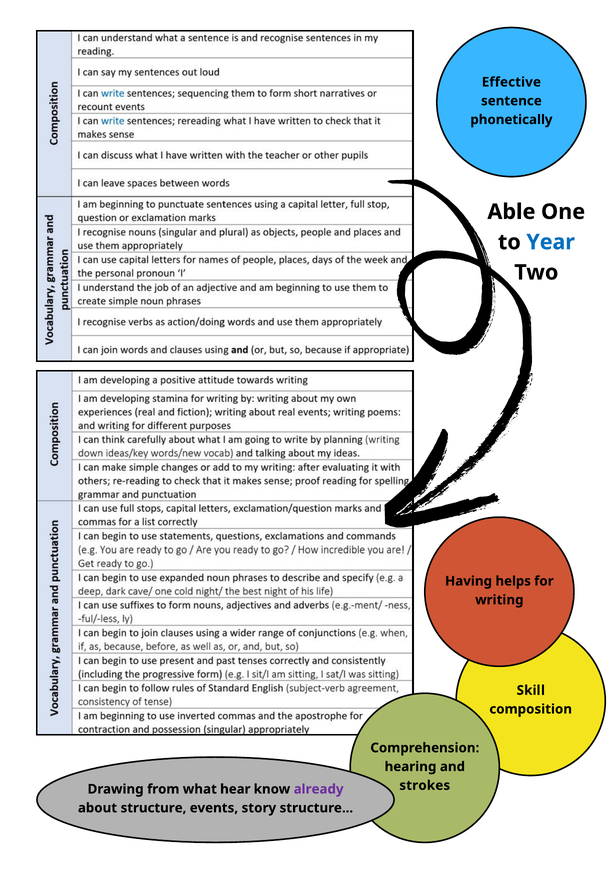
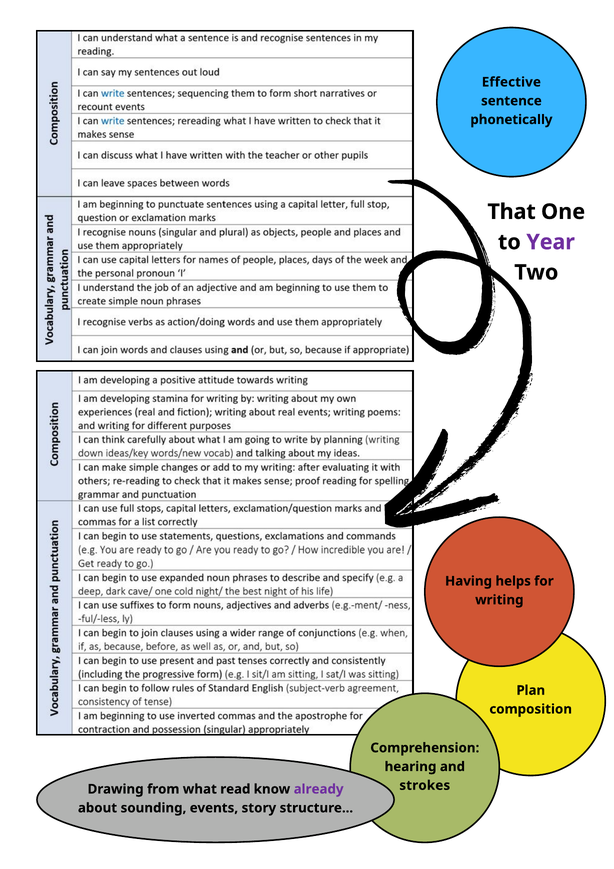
Able: Able -> That
Year colour: blue -> purple
Skill: Skill -> Plan
hear: hear -> read
about structure: structure -> sounding
